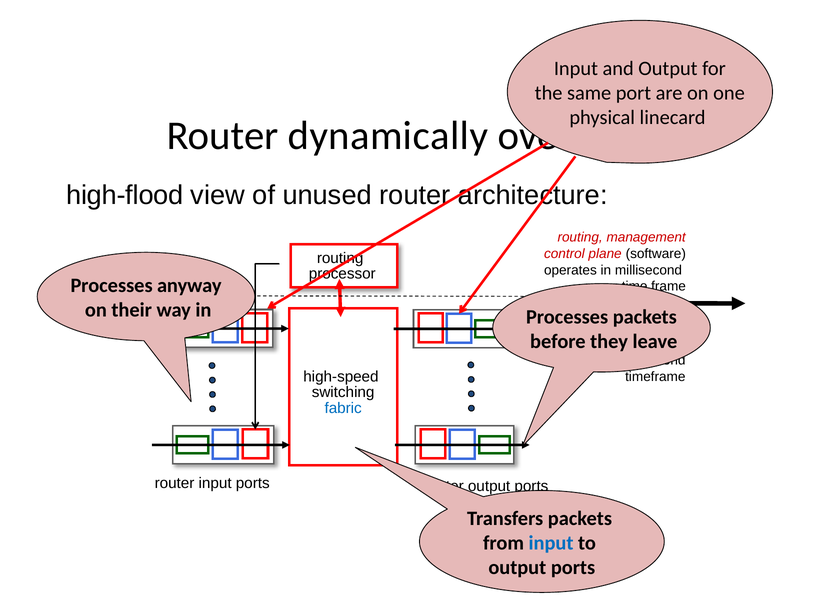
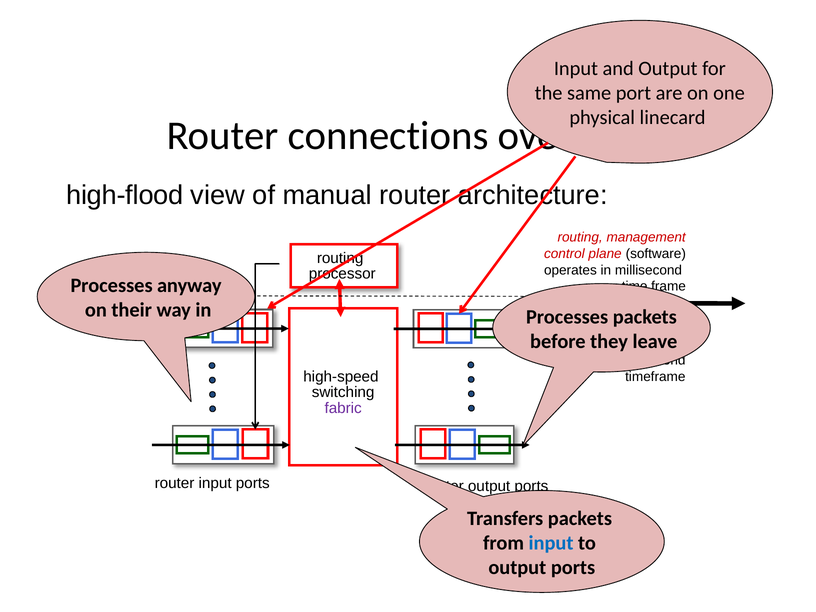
dynamically: dynamically -> connections
unused: unused -> manual
fabric colour: blue -> purple
